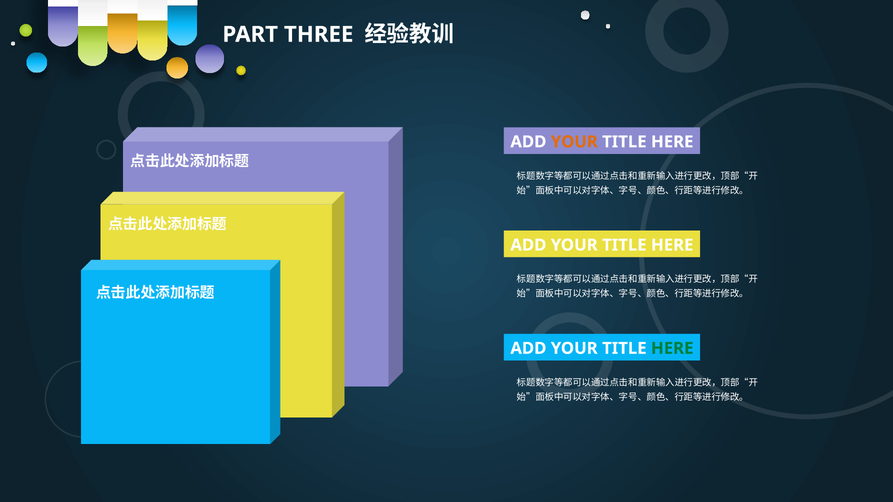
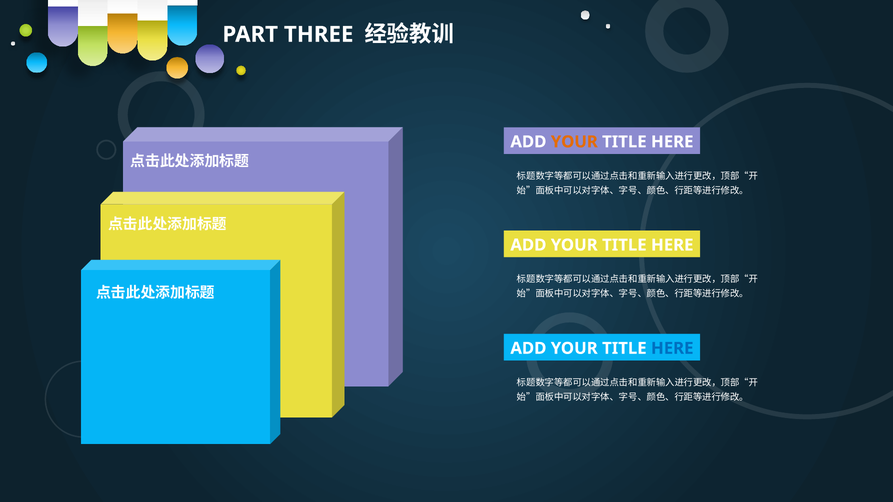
HERE at (672, 349) colour: green -> blue
